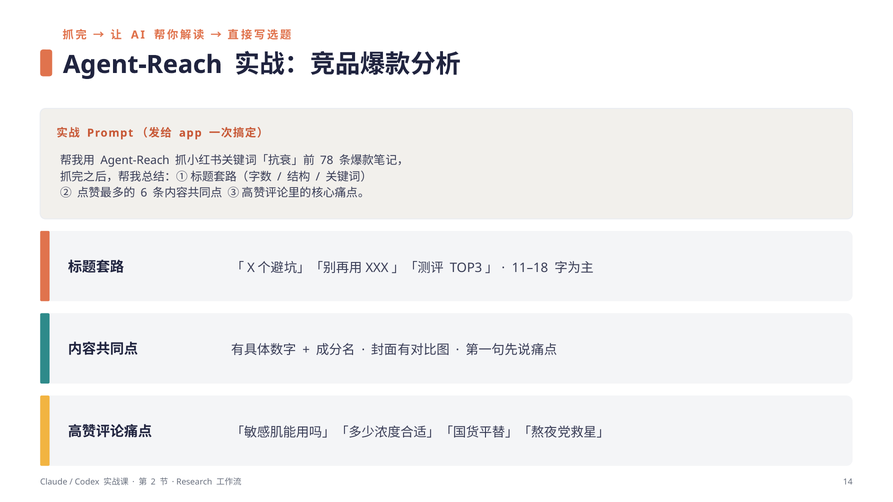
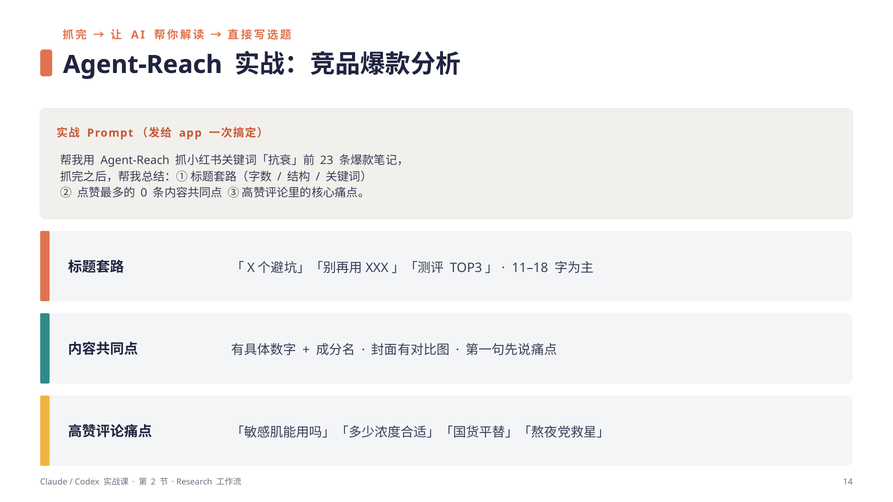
78: 78 -> 23
6: 6 -> 0
